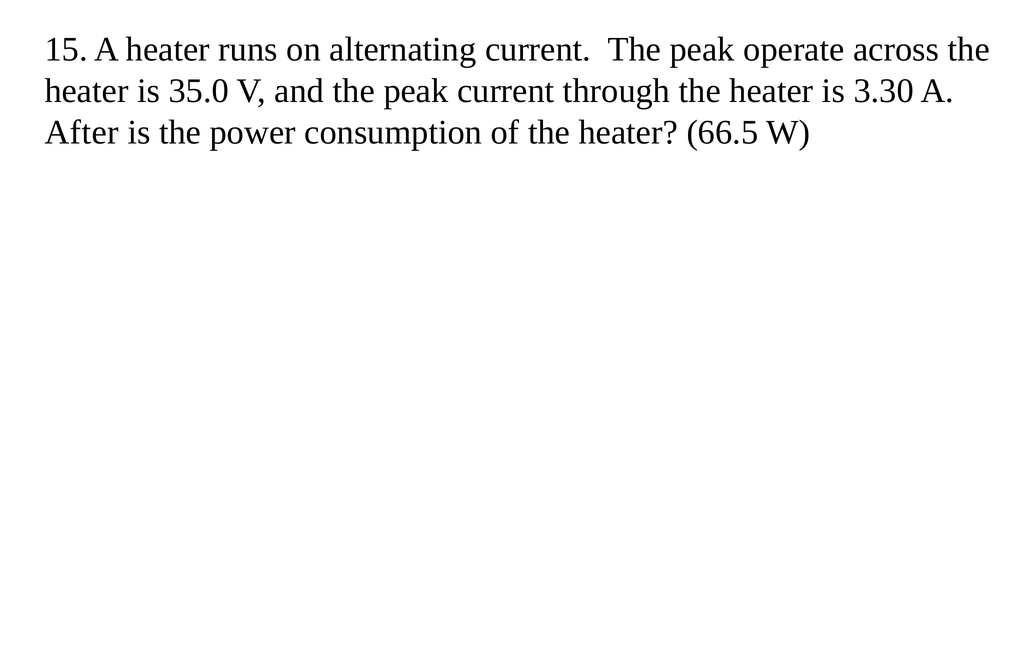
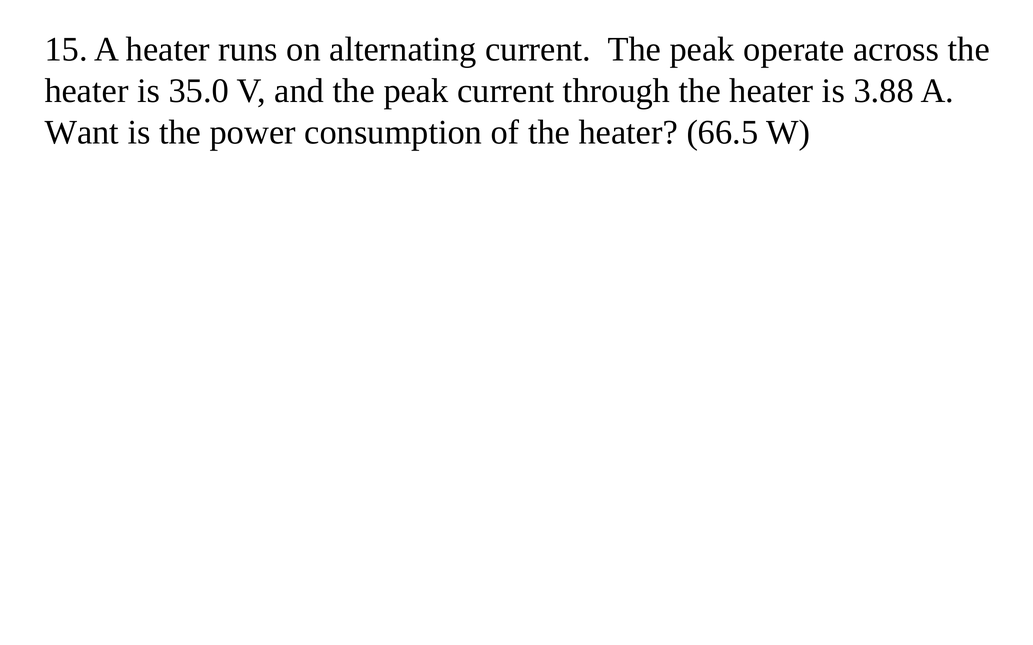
3.30: 3.30 -> 3.88
After: After -> Want
